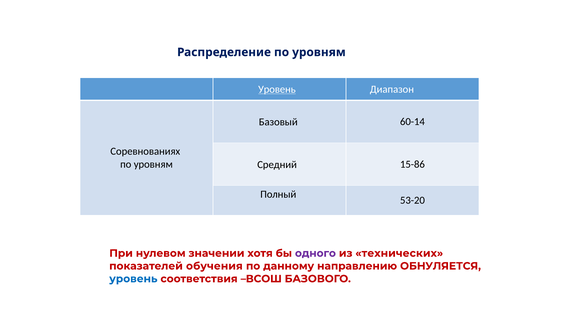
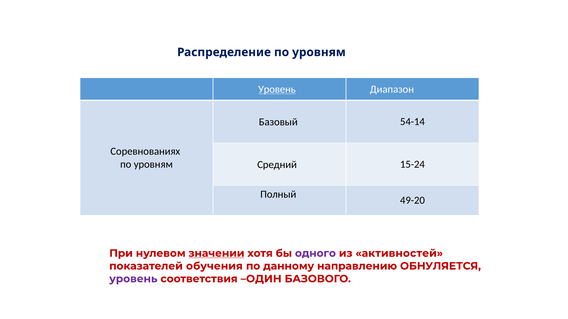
60-14: 60-14 -> 54-14
15-86: 15-86 -> 15-24
53-20: 53-20 -> 49-20
значении underline: none -> present
технических: технических -> активностей
уровень at (133, 279) colour: blue -> purple
ВСОШ: ВСОШ -> ОДИН
